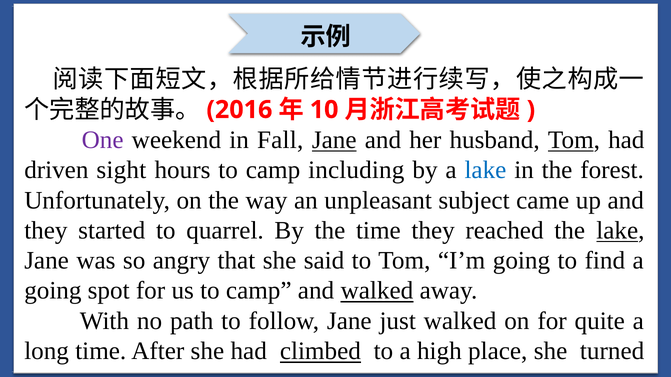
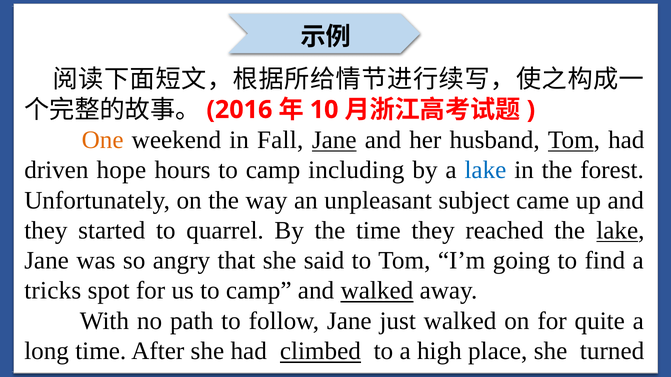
One colour: purple -> orange
sight: sight -> hope
going at (53, 291): going -> tricks
